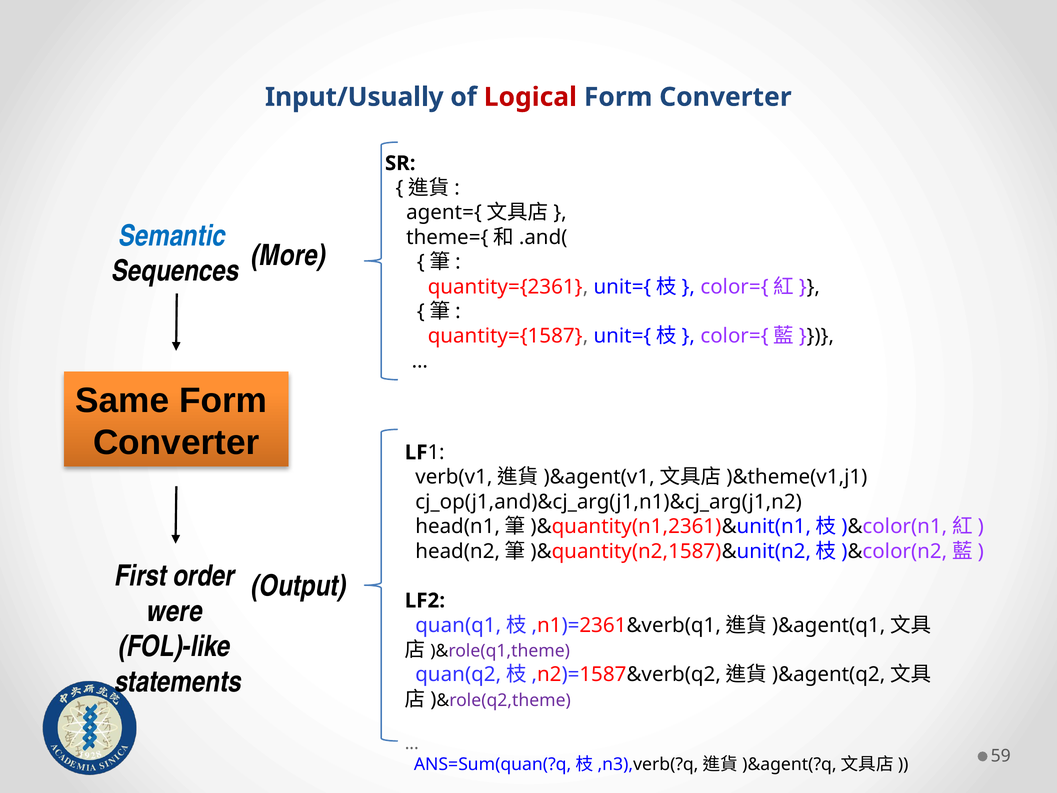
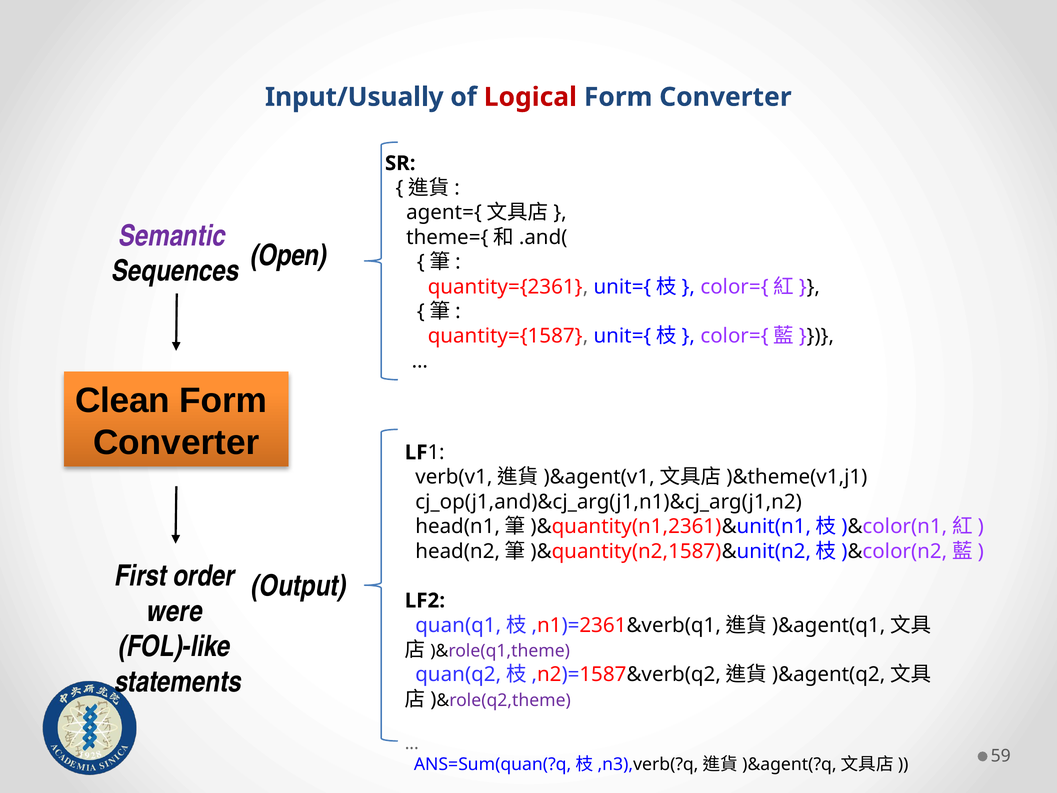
Semantic colour: blue -> purple
More: More -> Open
Same: Same -> Clean
